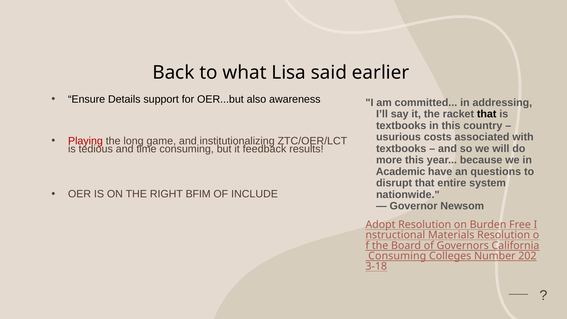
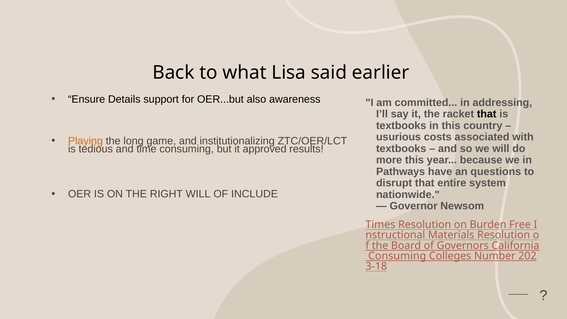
Playing colour: red -> orange
feedback: feedback -> approved
Academic: Academic -> Pathways
RIGHT BFIM: BFIM -> WILL
Adopt: Adopt -> Times
